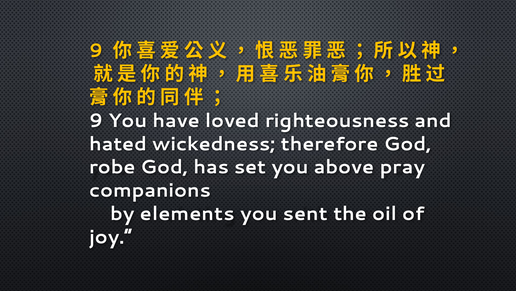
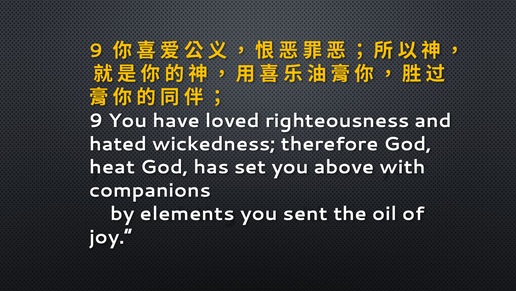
robe: robe -> heat
pray: pray -> with
